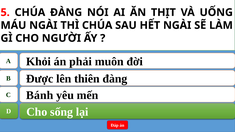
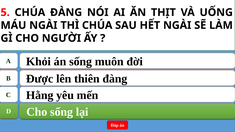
án phải: phải -> sống
Bánh: Bánh -> Hằng
